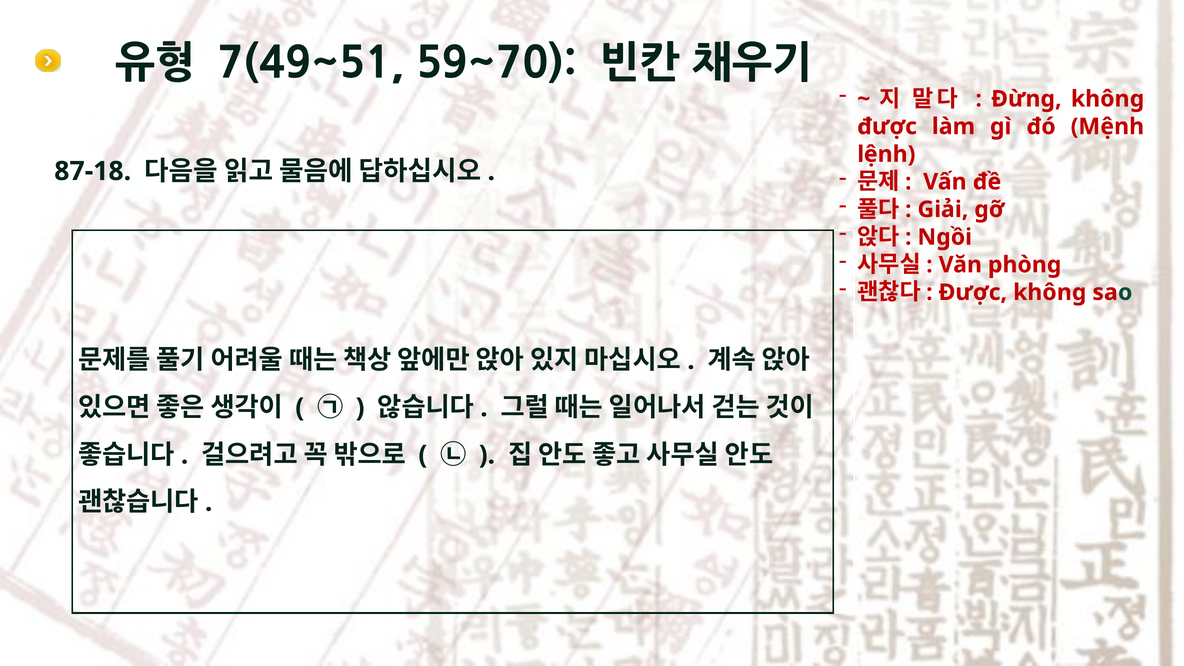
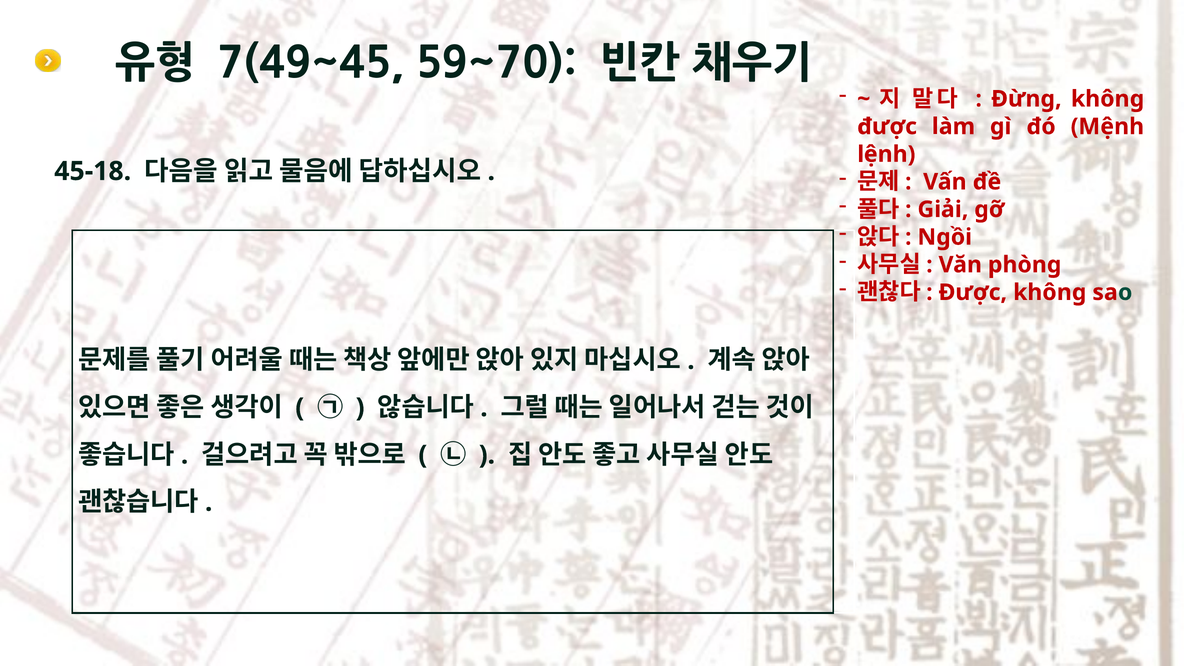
7(49~51: 7(49~51 -> 7(49~45
87-18: 87-18 -> 45-18
